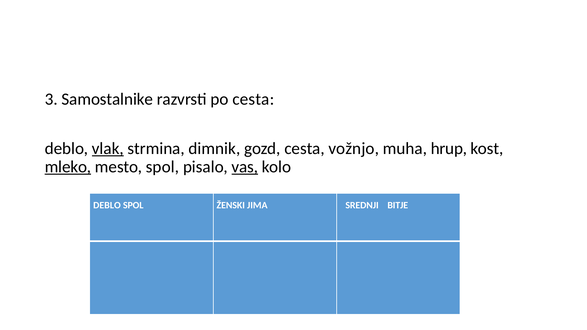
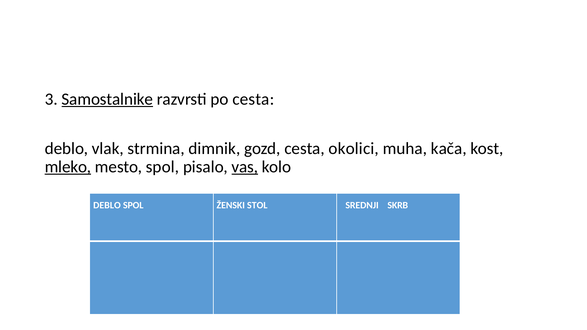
Samostalnike underline: none -> present
vlak underline: present -> none
vožnjo: vožnjo -> okolici
hrup: hrup -> kača
JIMA: JIMA -> STOL
BITJE: BITJE -> SKRB
